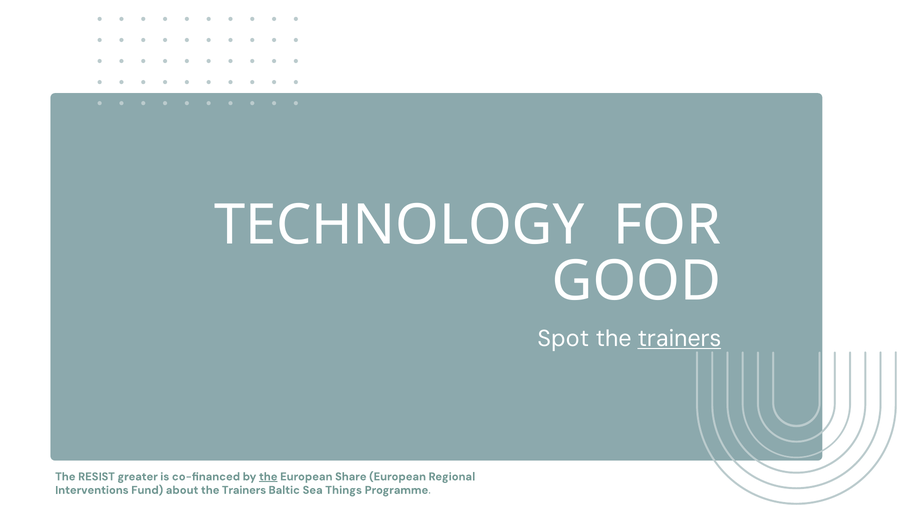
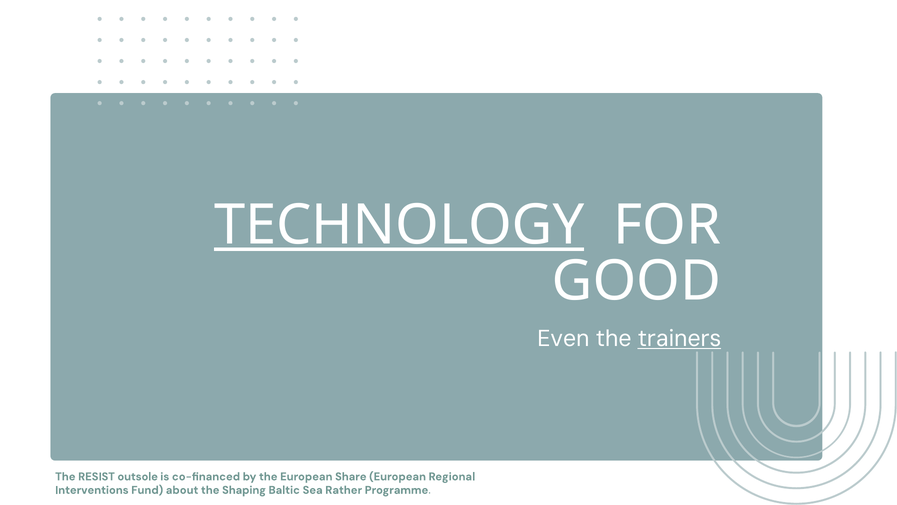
TECHNOLOGY underline: none -> present
Spot: Spot -> Even
greater: greater -> outsole
the at (268, 476) underline: present -> none
Trainers at (244, 490): Trainers -> Shaping
Things: Things -> Rather
